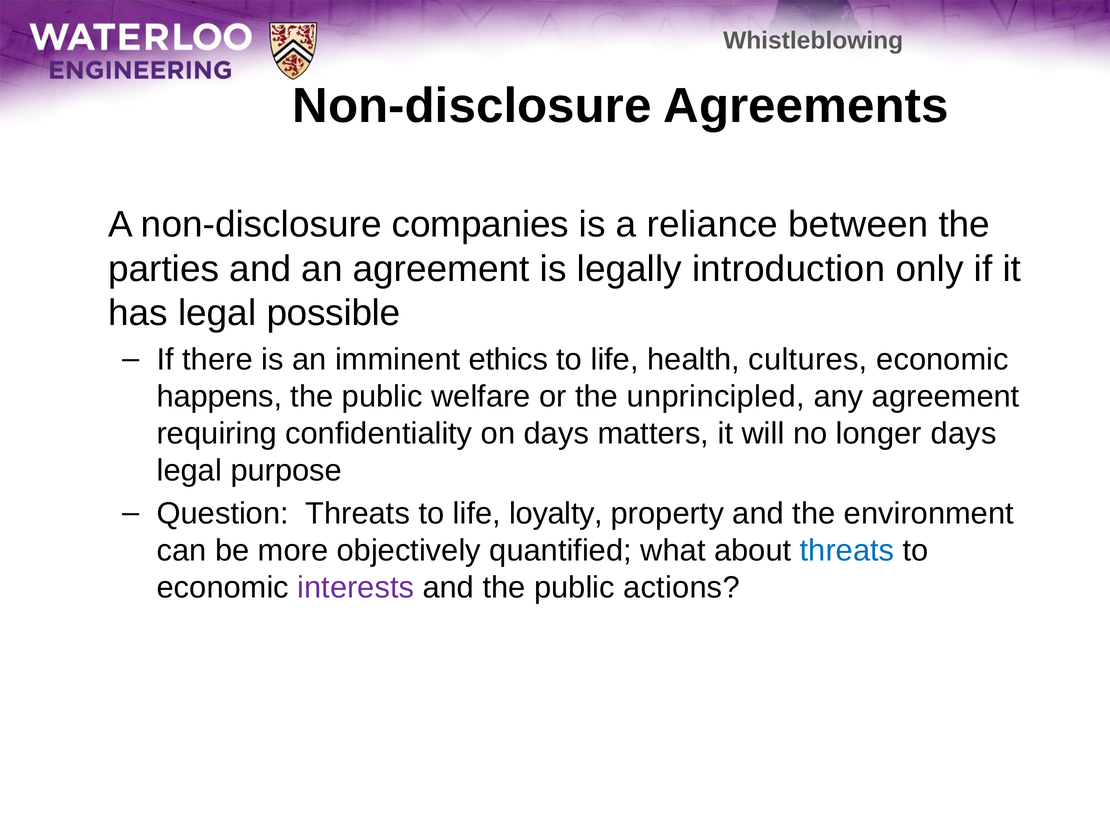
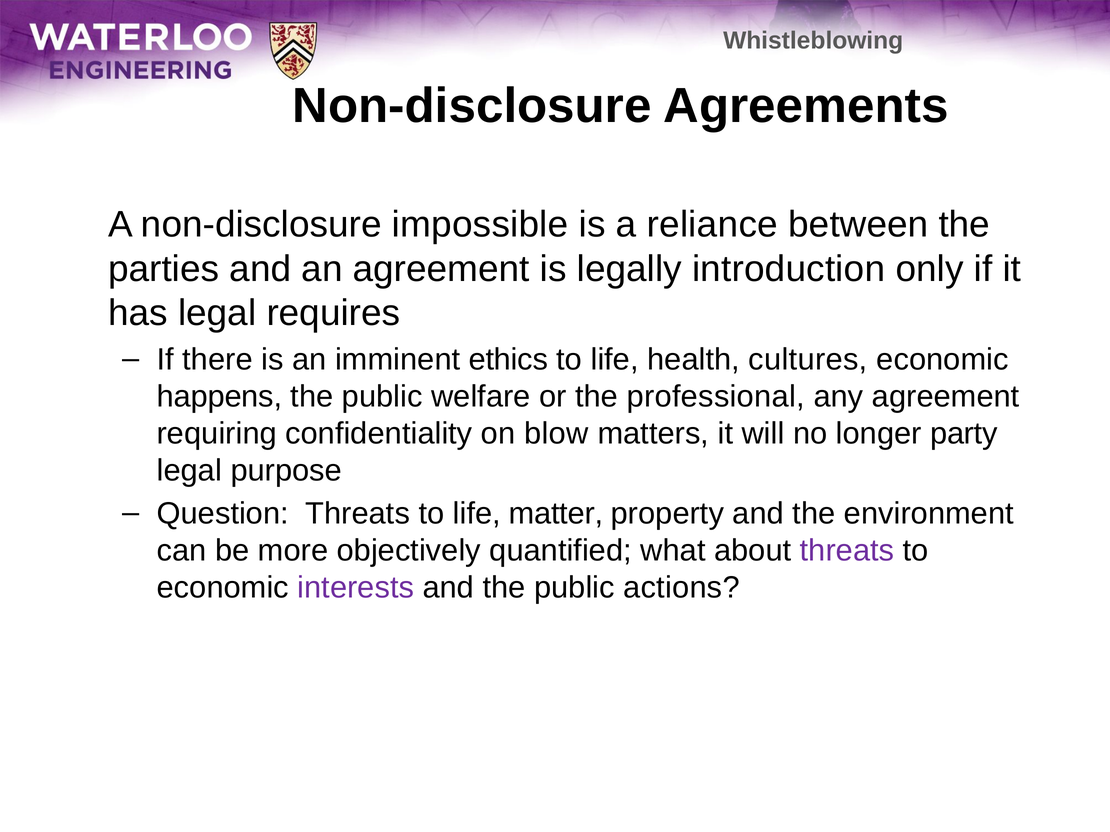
companies: companies -> impossible
possible: possible -> requires
unprincipled: unprincipled -> professional
on days: days -> blow
longer days: days -> party
loyalty: loyalty -> matter
threats at (847, 551) colour: blue -> purple
